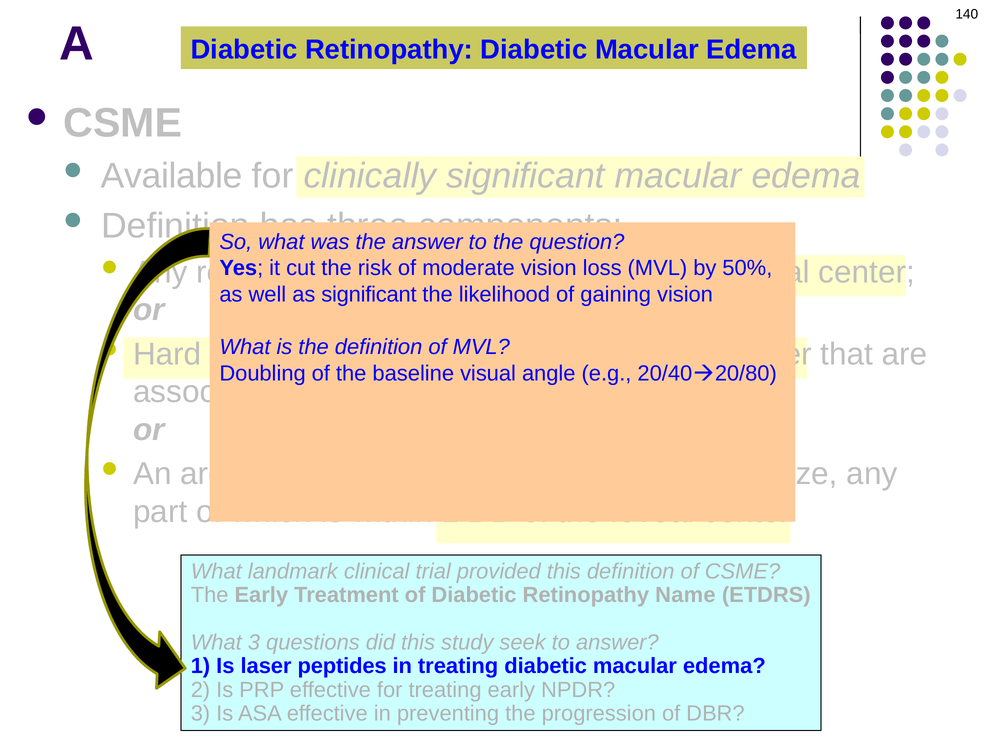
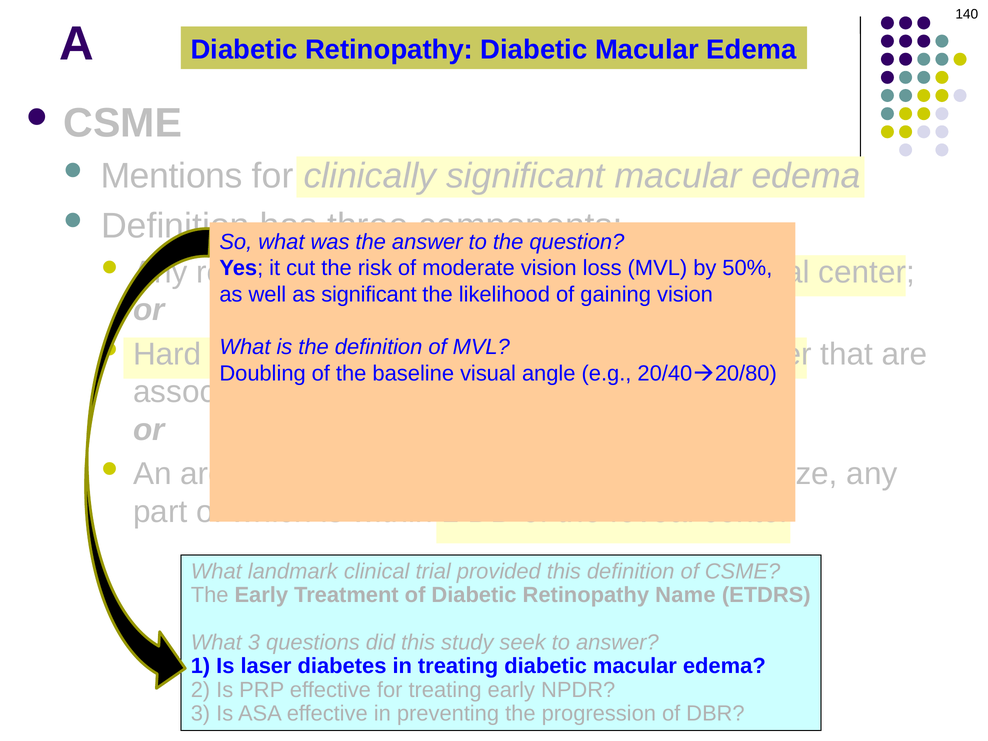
Available: Available -> Mentions
peptides: peptides -> diabetes
